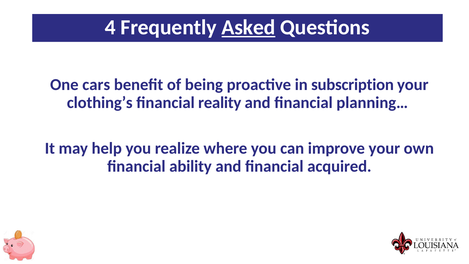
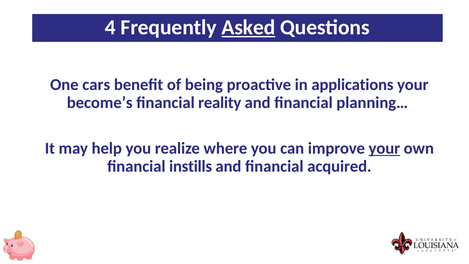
subscription: subscription -> applications
clothing’s: clothing’s -> become’s
your at (384, 148) underline: none -> present
ability: ability -> instills
